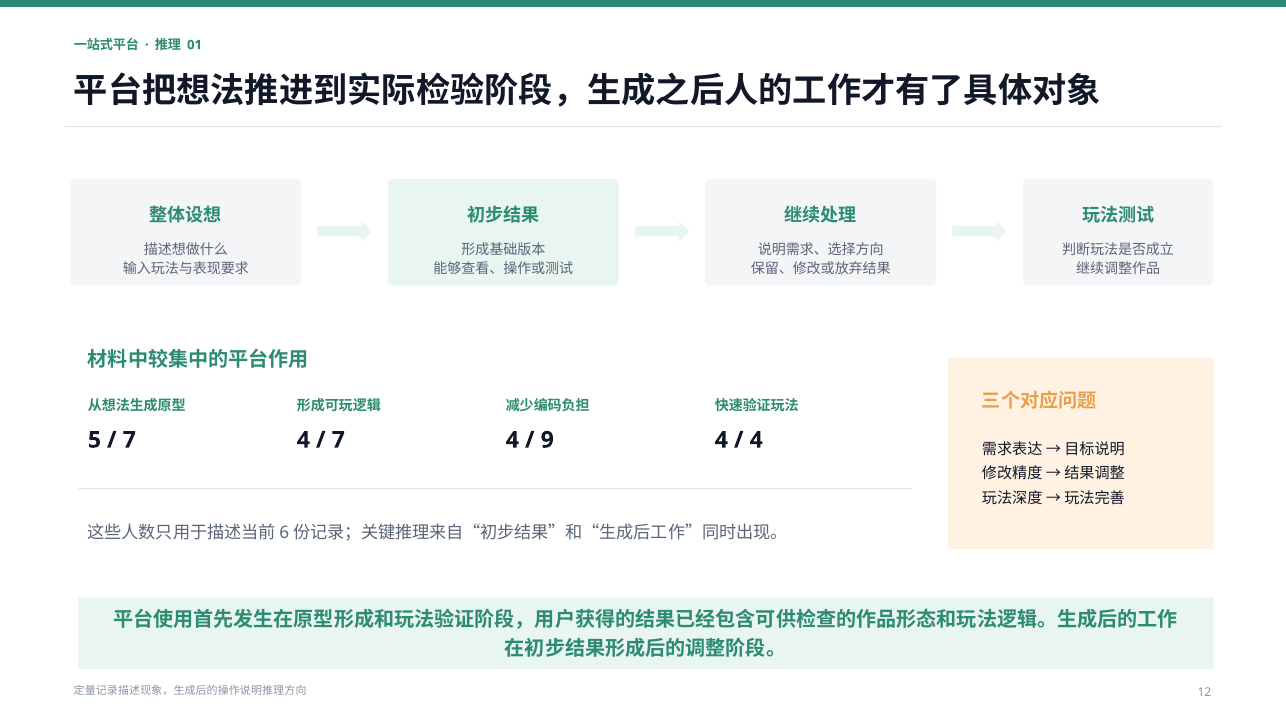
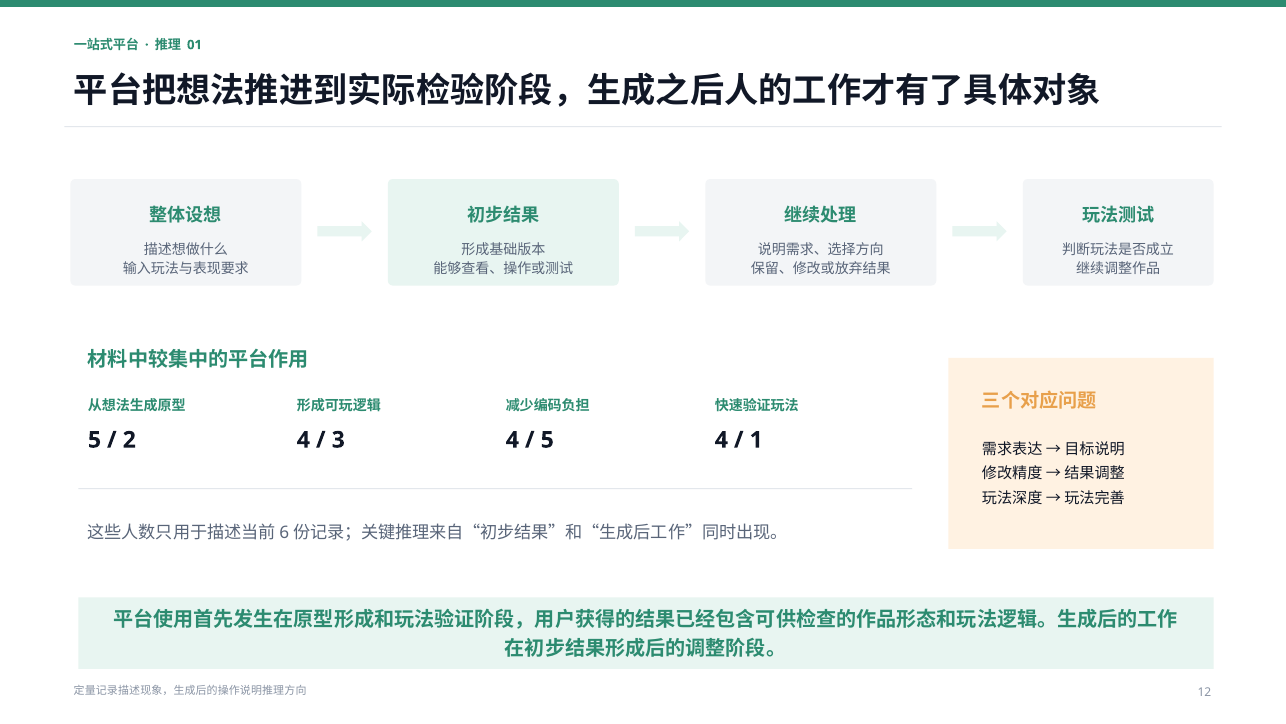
7 at (129, 440): 7 -> 2
7 at (338, 440): 7 -> 3
9 at (547, 440): 9 -> 5
4 at (756, 440): 4 -> 1
